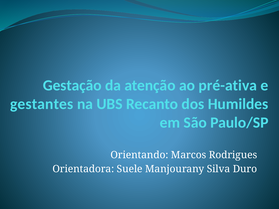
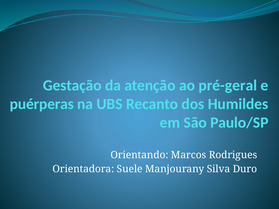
pré-ativa: pré-ativa -> pré-geral
gestantes: gestantes -> puérperas
